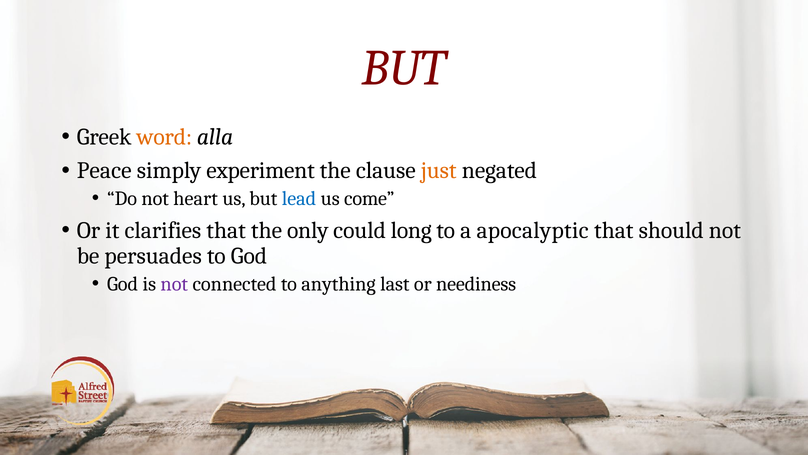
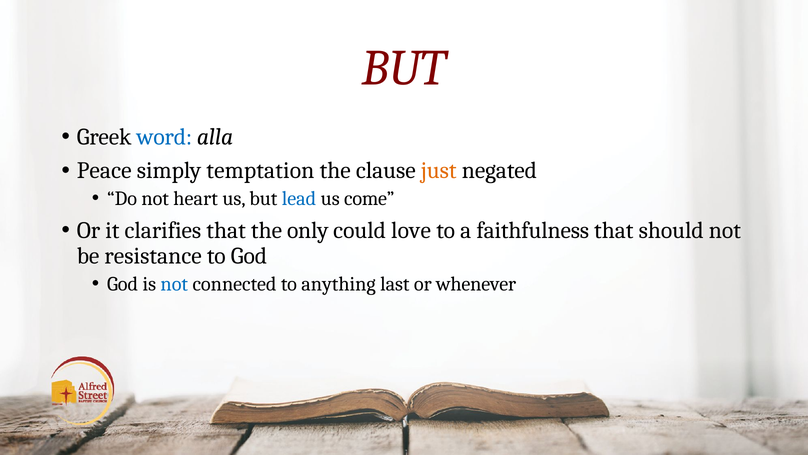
word colour: orange -> blue
experiment: experiment -> temptation
long: long -> love
apocalyptic: apocalyptic -> faithfulness
persuades: persuades -> resistance
not at (174, 284) colour: purple -> blue
neediness: neediness -> whenever
